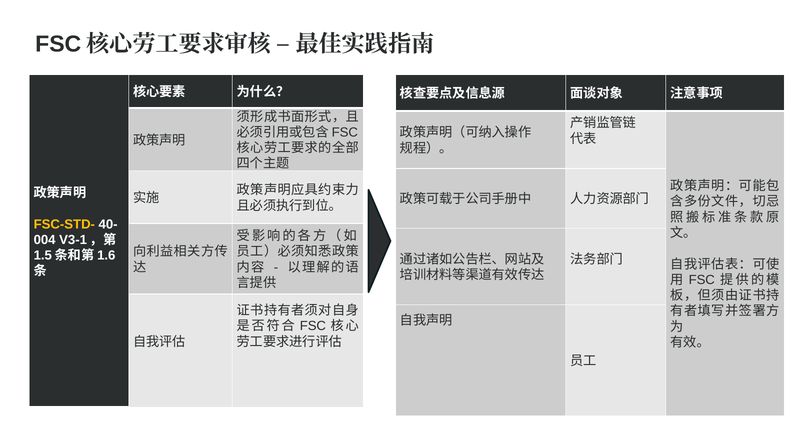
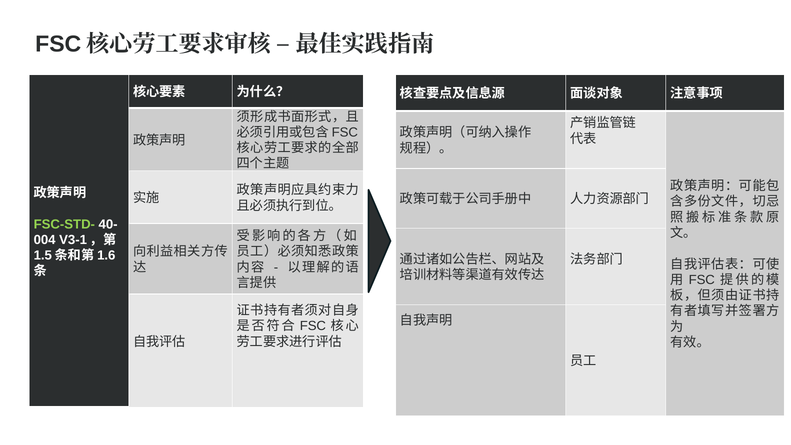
FSC-STD- colour: yellow -> light green
